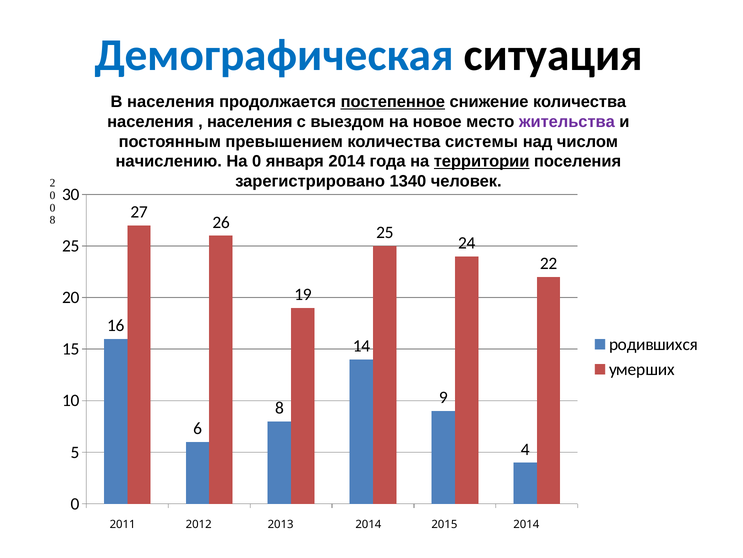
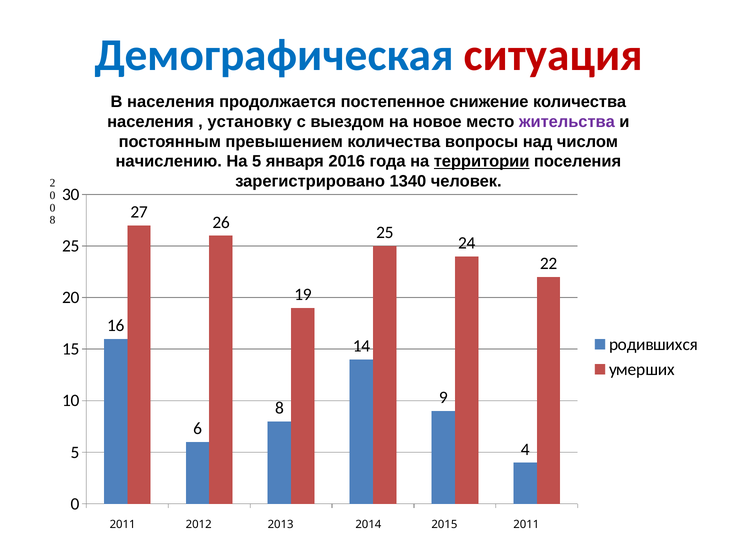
ситуация colour: black -> red
постепенное underline: present -> none
населения at (250, 122): населения -> установку
системы: системы -> вопросы
На 0: 0 -> 5
января 2014: 2014 -> 2016
2014 at (526, 524): 2014 -> 2011
